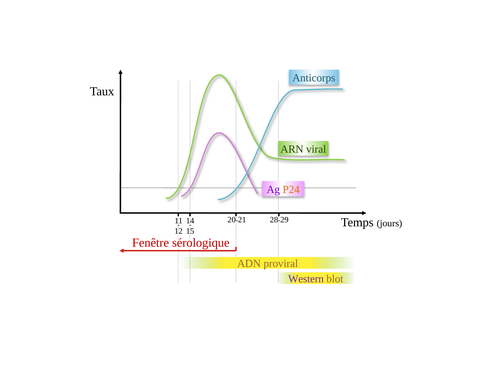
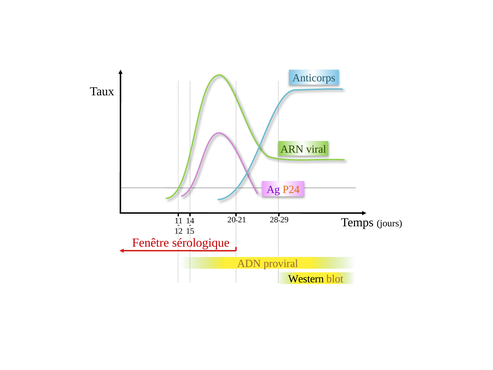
Western colour: purple -> black
